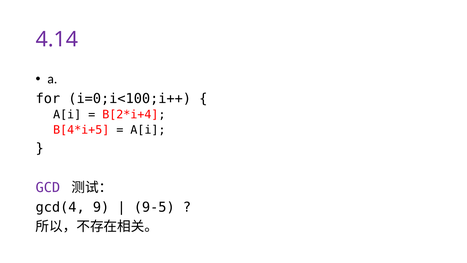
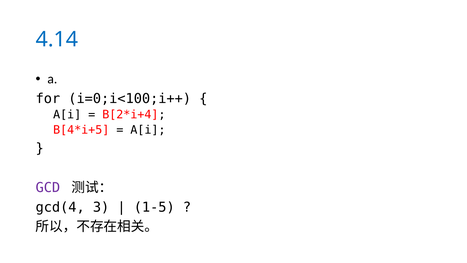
4.14 colour: purple -> blue
9: 9 -> 3
9-5: 9-5 -> 1-5
